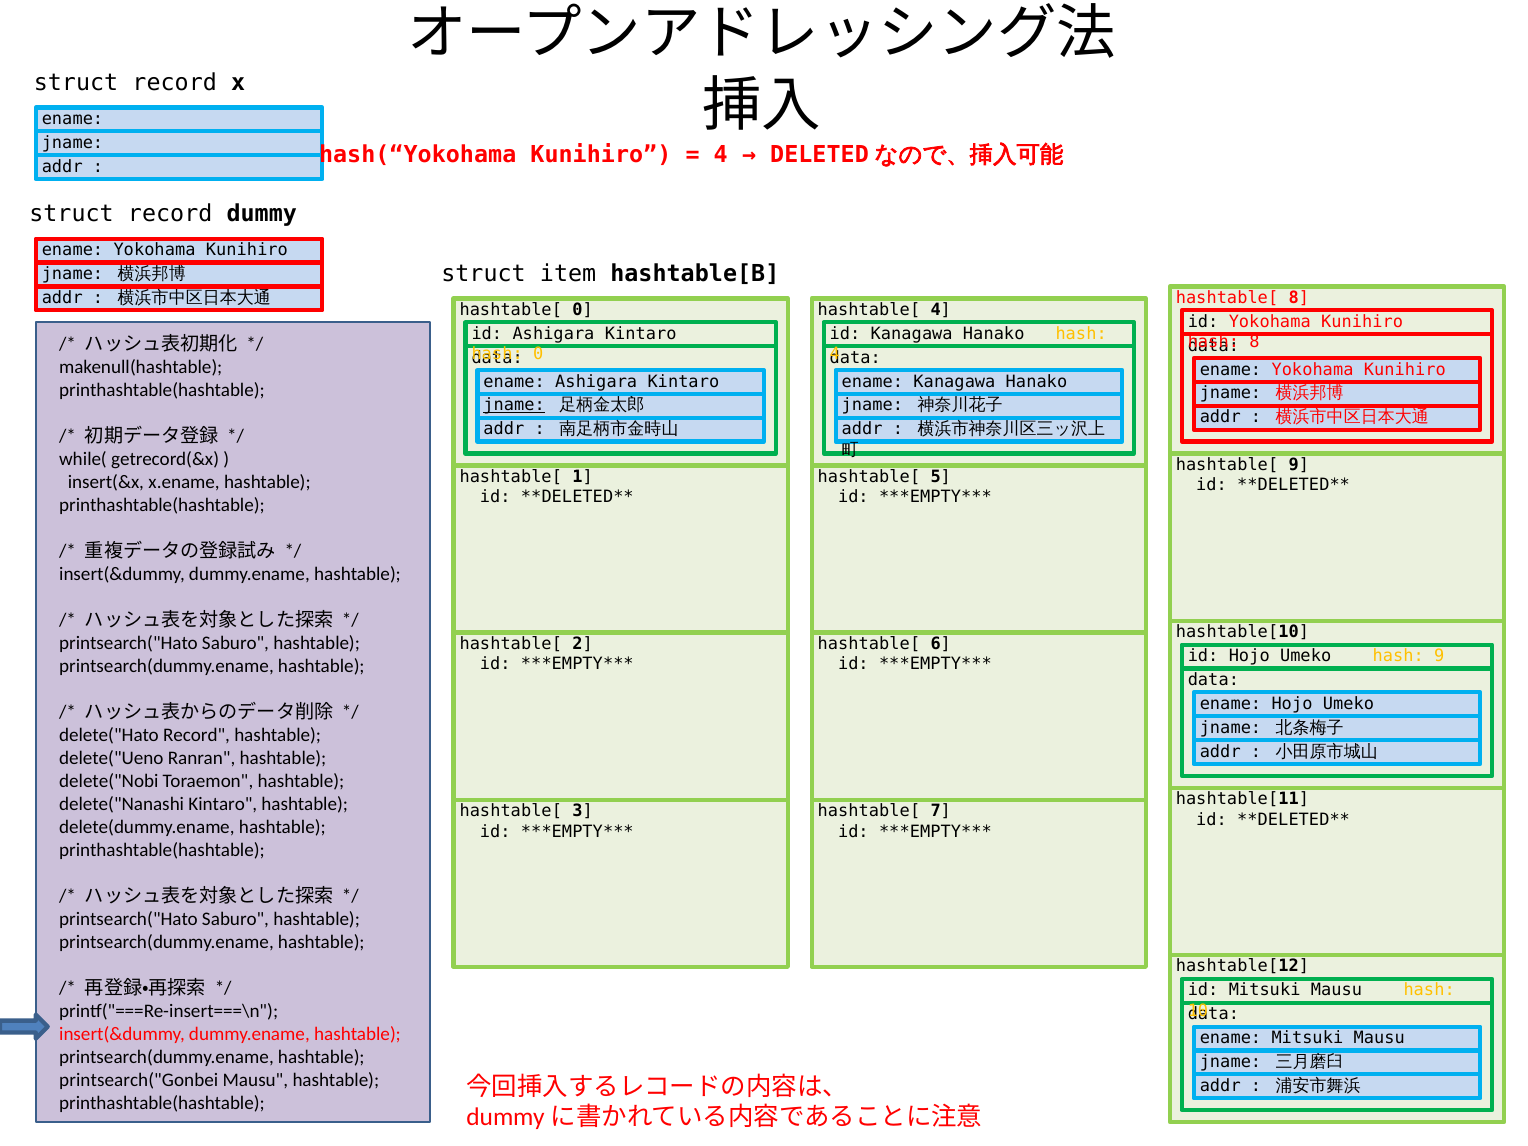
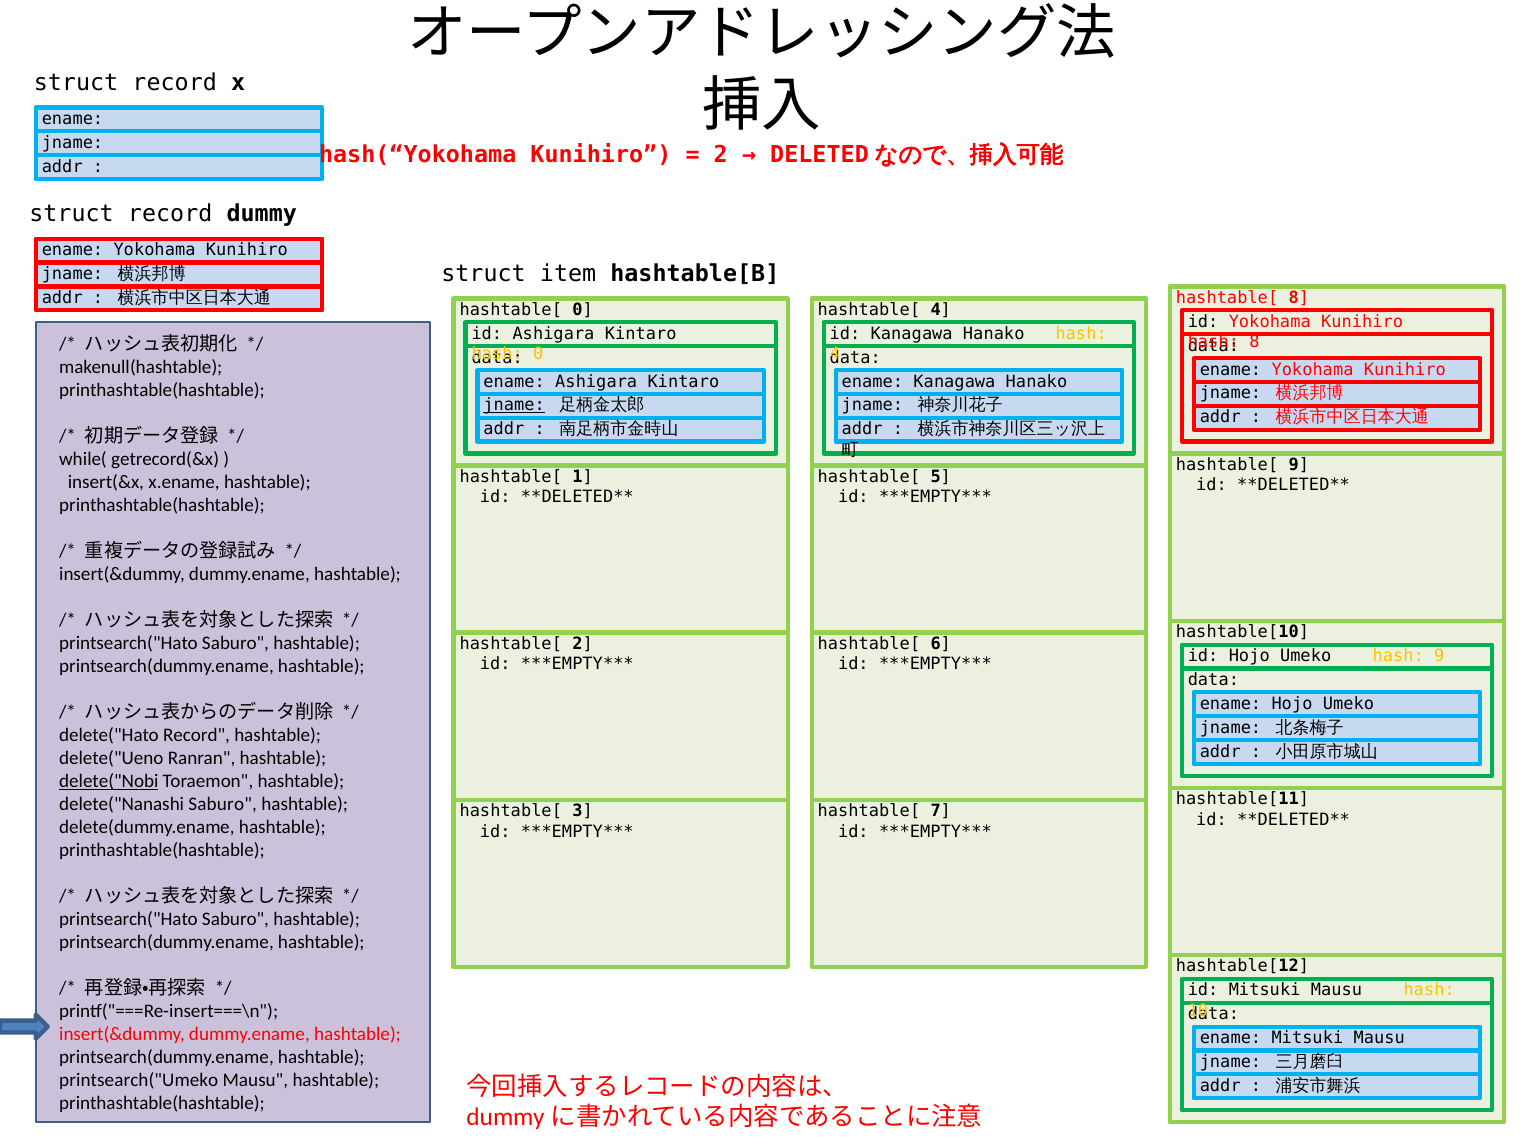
4 at (721, 154): 4 -> 2
delete("Nobi underline: none -> present
delete("Nanashi Kintaro: Kintaro -> Saburo
printsearch("Gonbei: printsearch("Gonbei -> printsearch("Umeko
